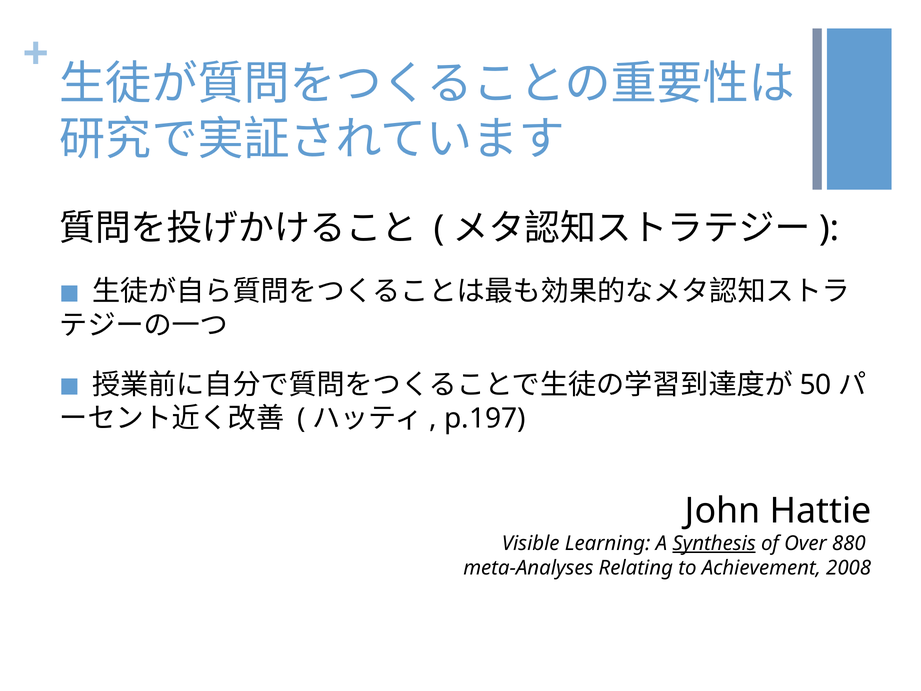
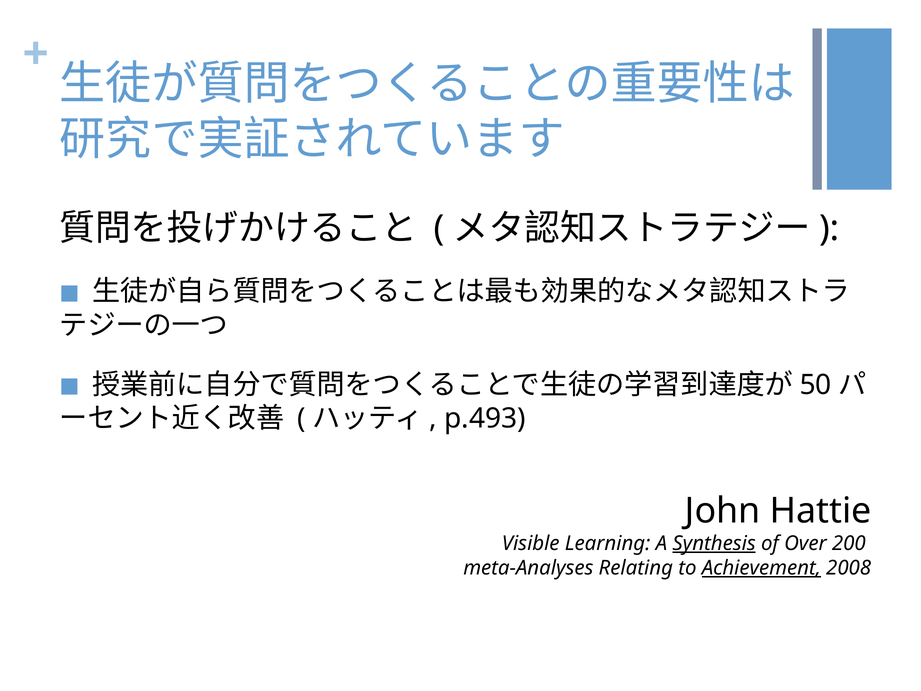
p.197: p.197 -> p.493
880: 880 -> 200
Achievement underline: none -> present
